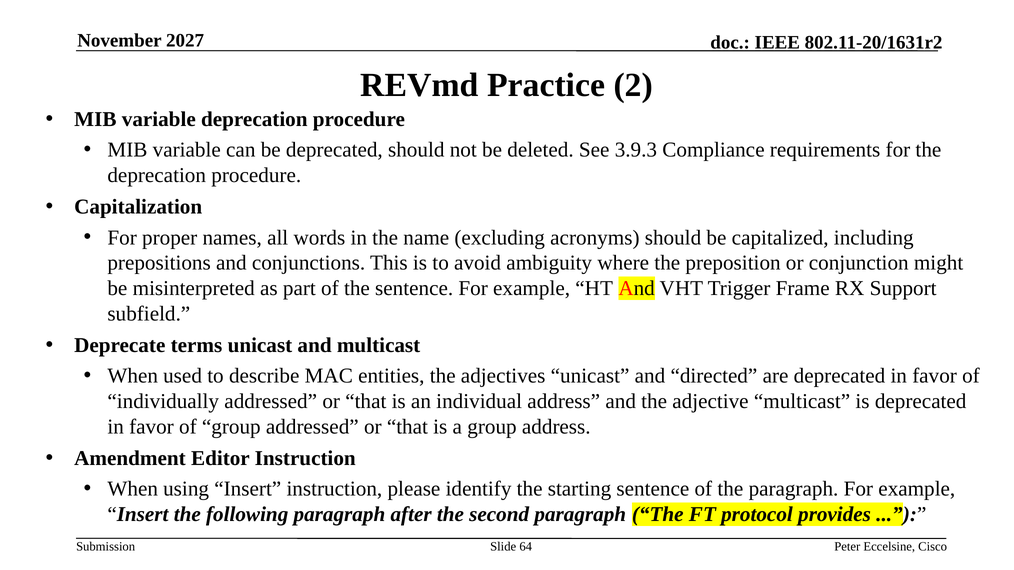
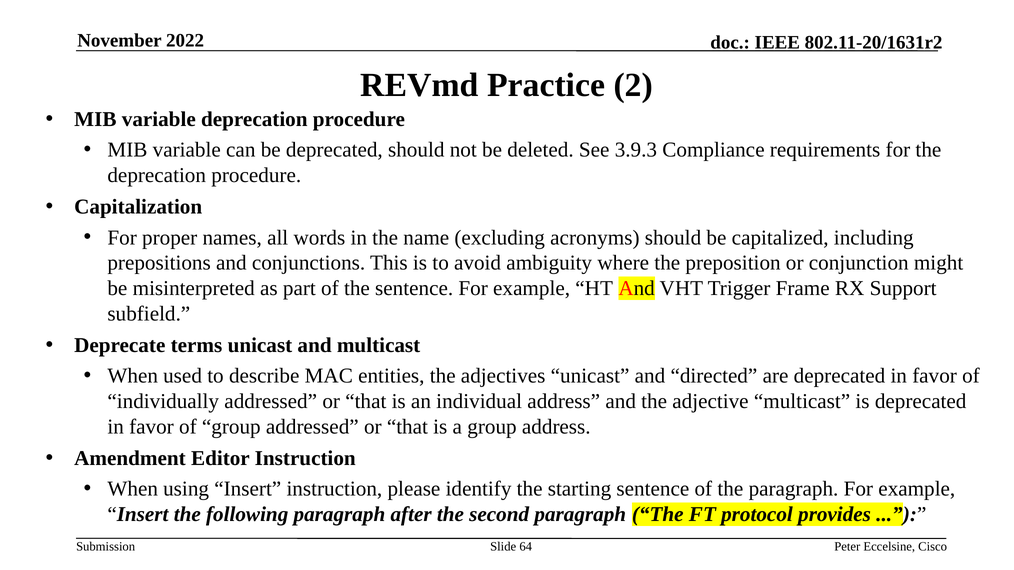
2027: 2027 -> 2022
